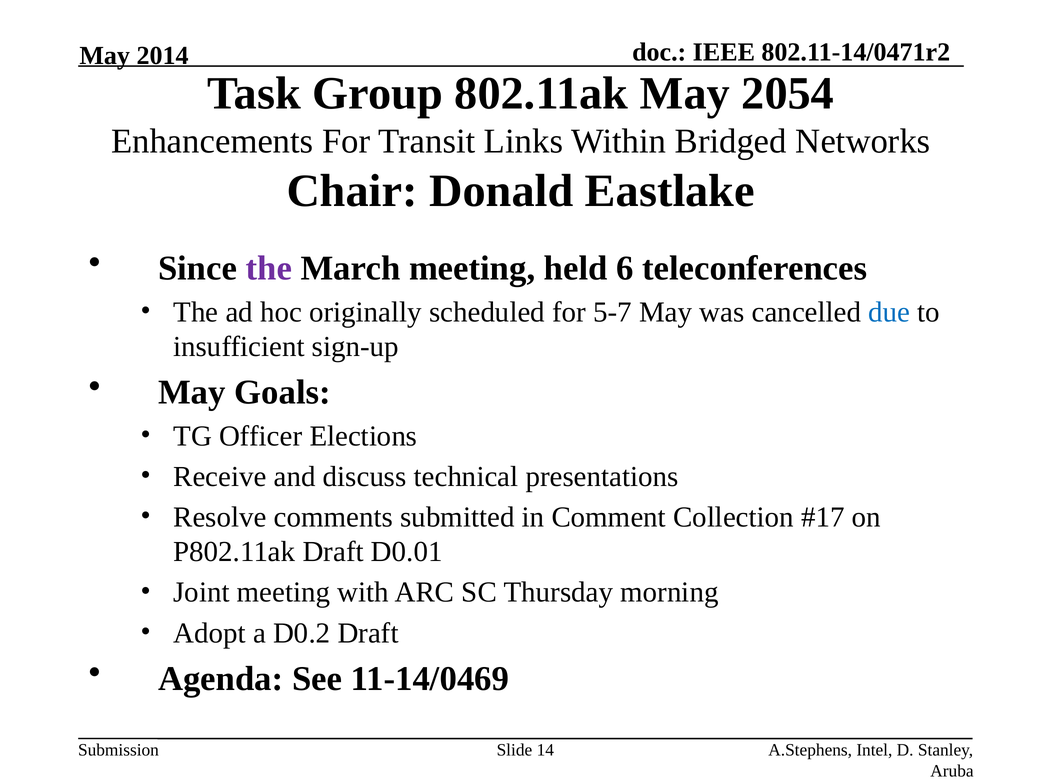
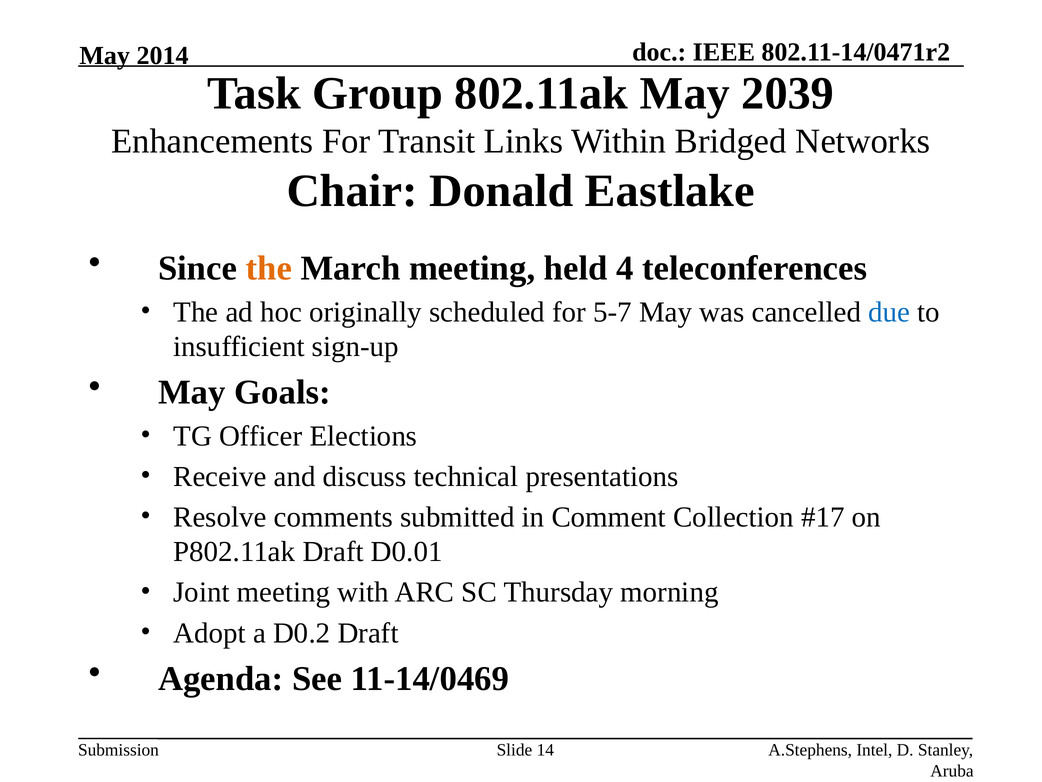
2054: 2054 -> 2039
the at (269, 268) colour: purple -> orange
6: 6 -> 4
